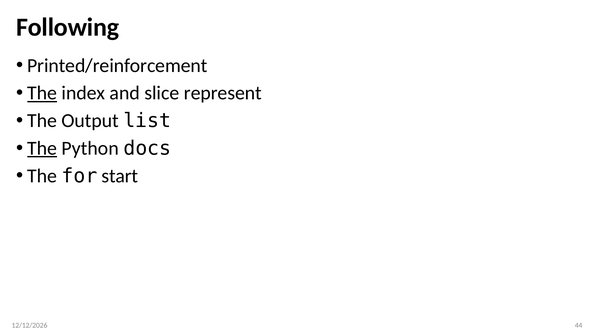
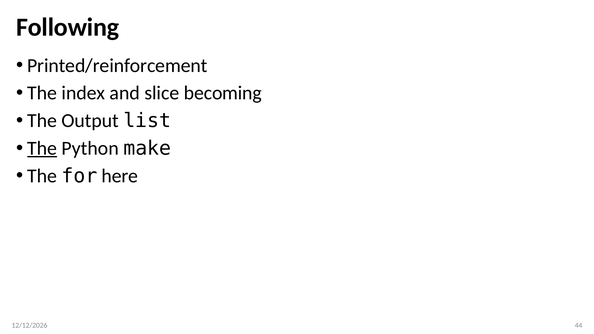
The at (42, 93) underline: present -> none
represent: represent -> becoming
docs: docs -> make
start: start -> here
